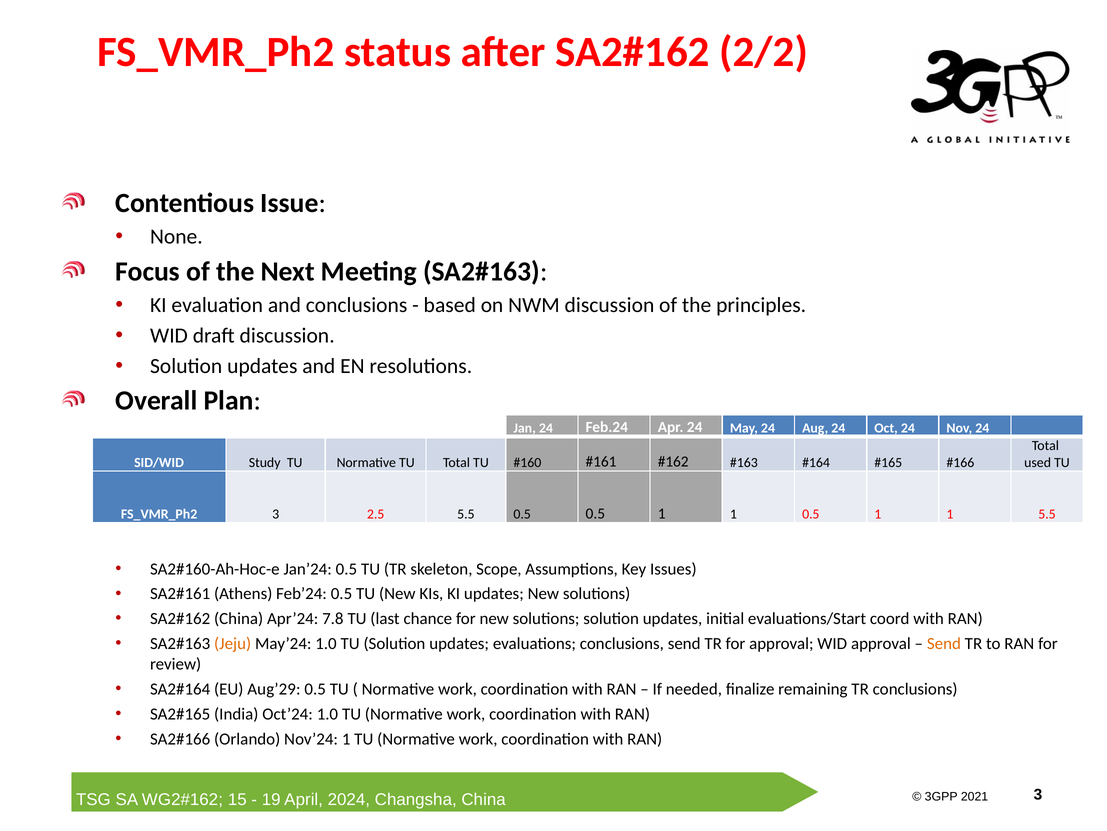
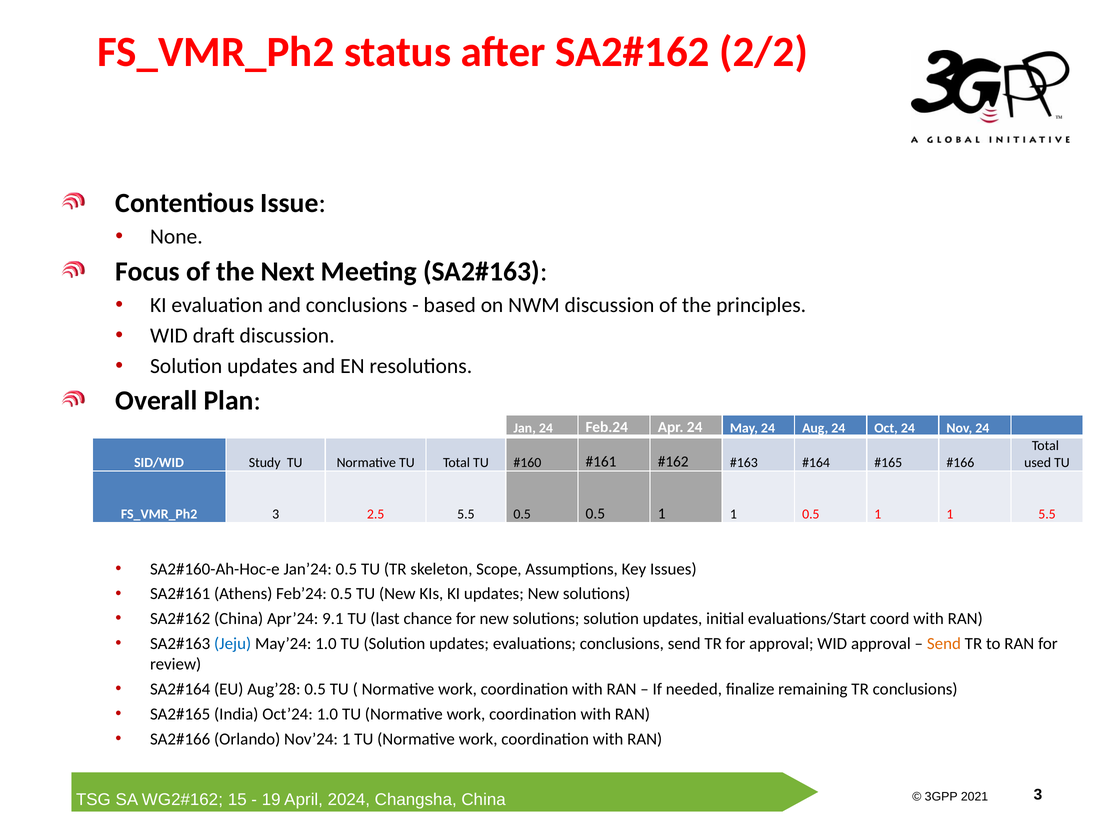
7.8: 7.8 -> 9.1
Jeju colour: orange -> blue
Aug’29: Aug’29 -> Aug’28
